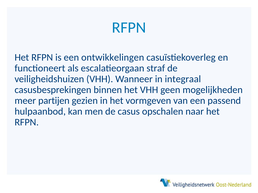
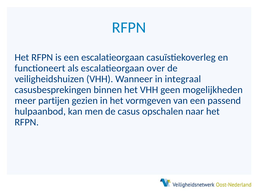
een ontwikkelingen: ontwikkelingen -> escalatieorgaan
straf: straf -> over
